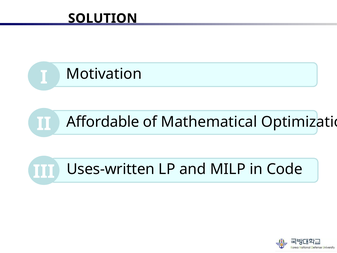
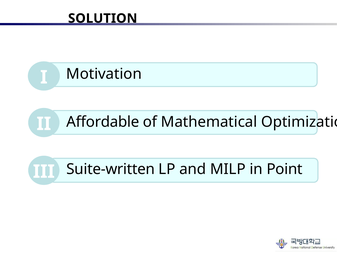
Uses-written: Uses-written -> Suite-written
Code: Code -> Point
